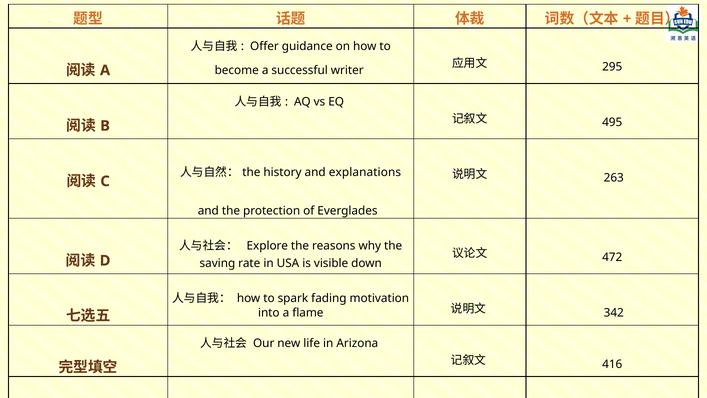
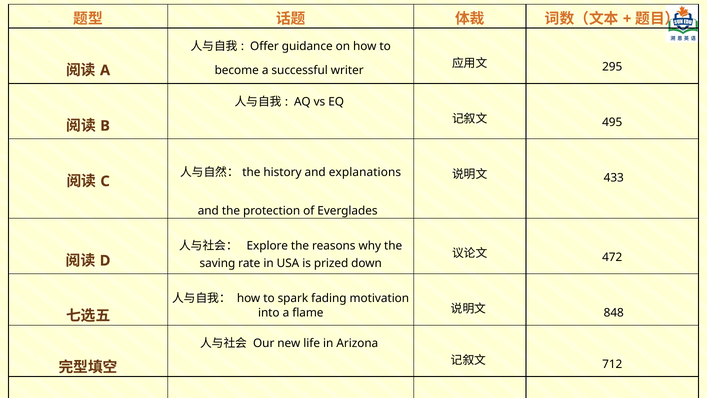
263: 263 -> 433
visible: visible -> prized
342: 342 -> 848
416: 416 -> 712
